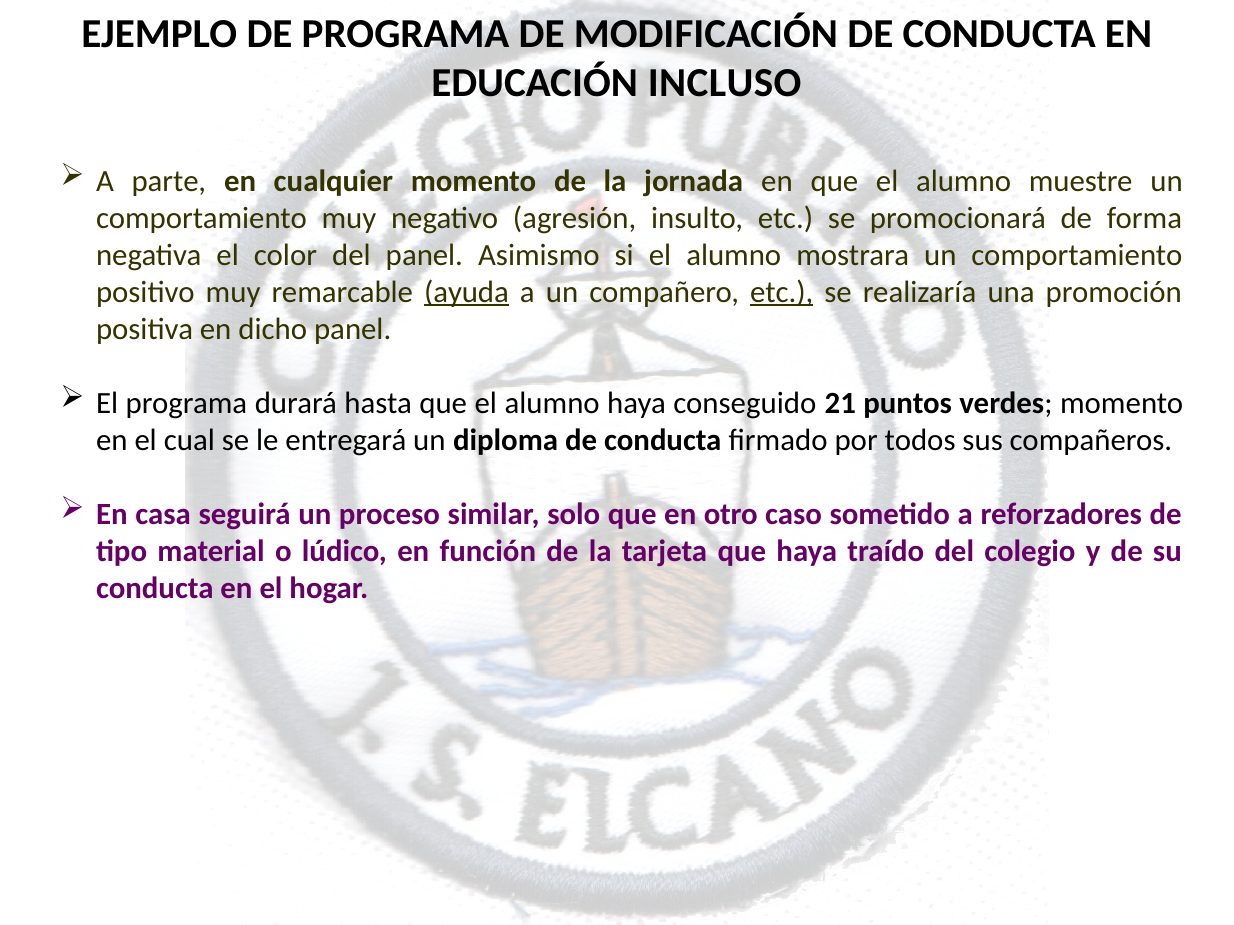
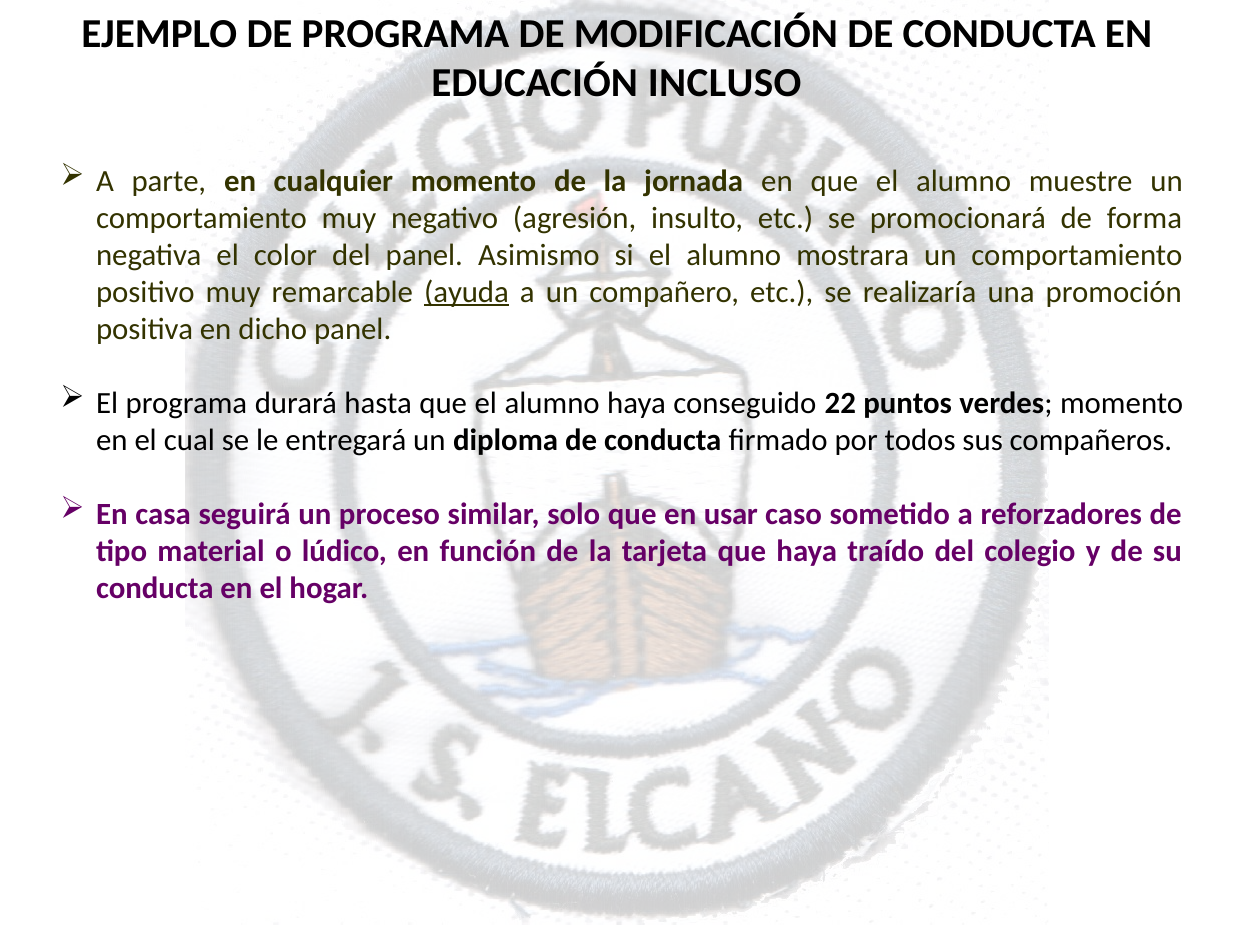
etc at (782, 292) underline: present -> none
21: 21 -> 22
otro: otro -> usar
